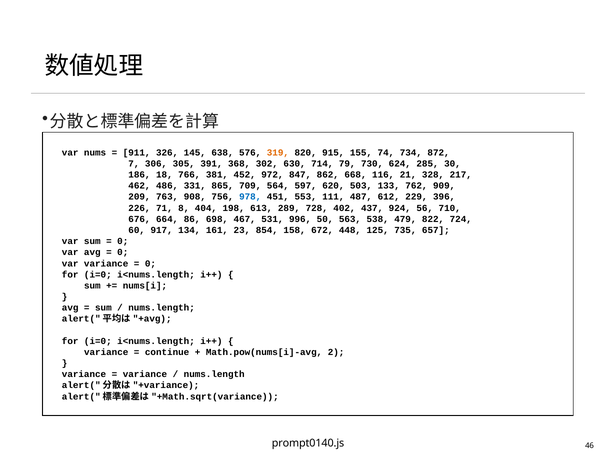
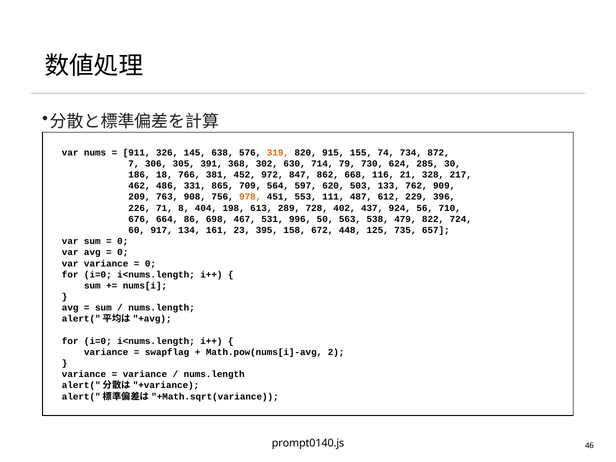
978 colour: blue -> orange
854: 854 -> 395
continue: continue -> swapflag
